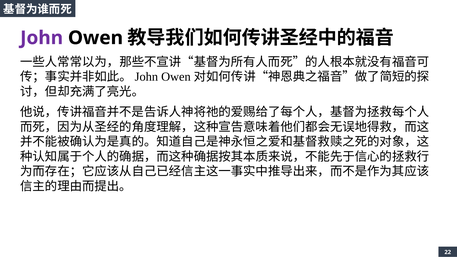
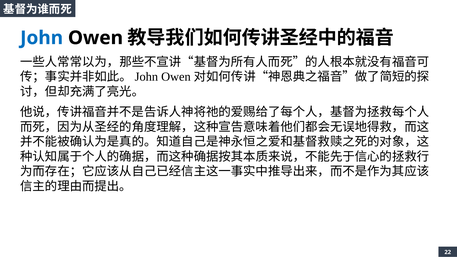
John colour: purple -> blue
